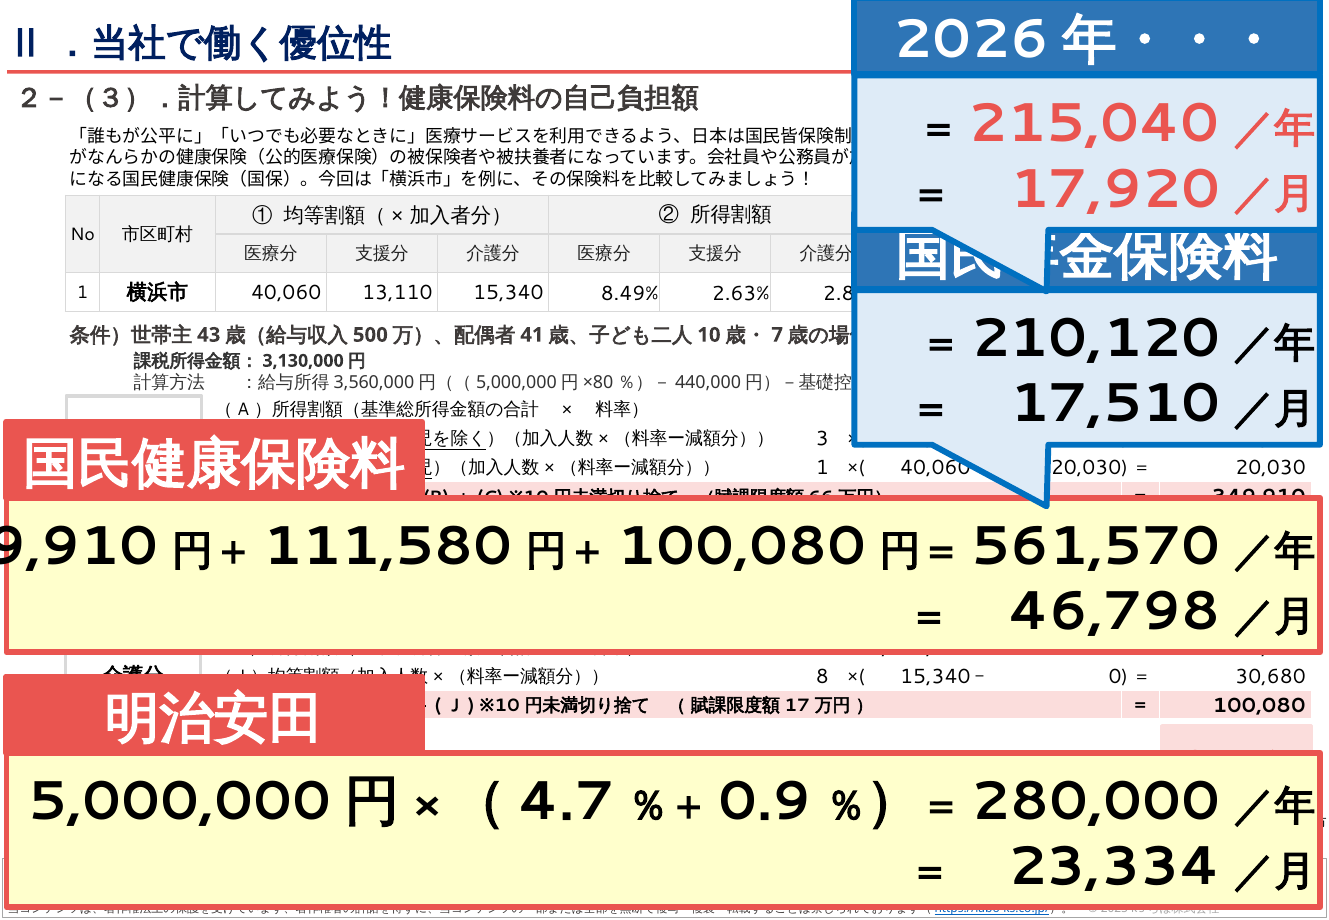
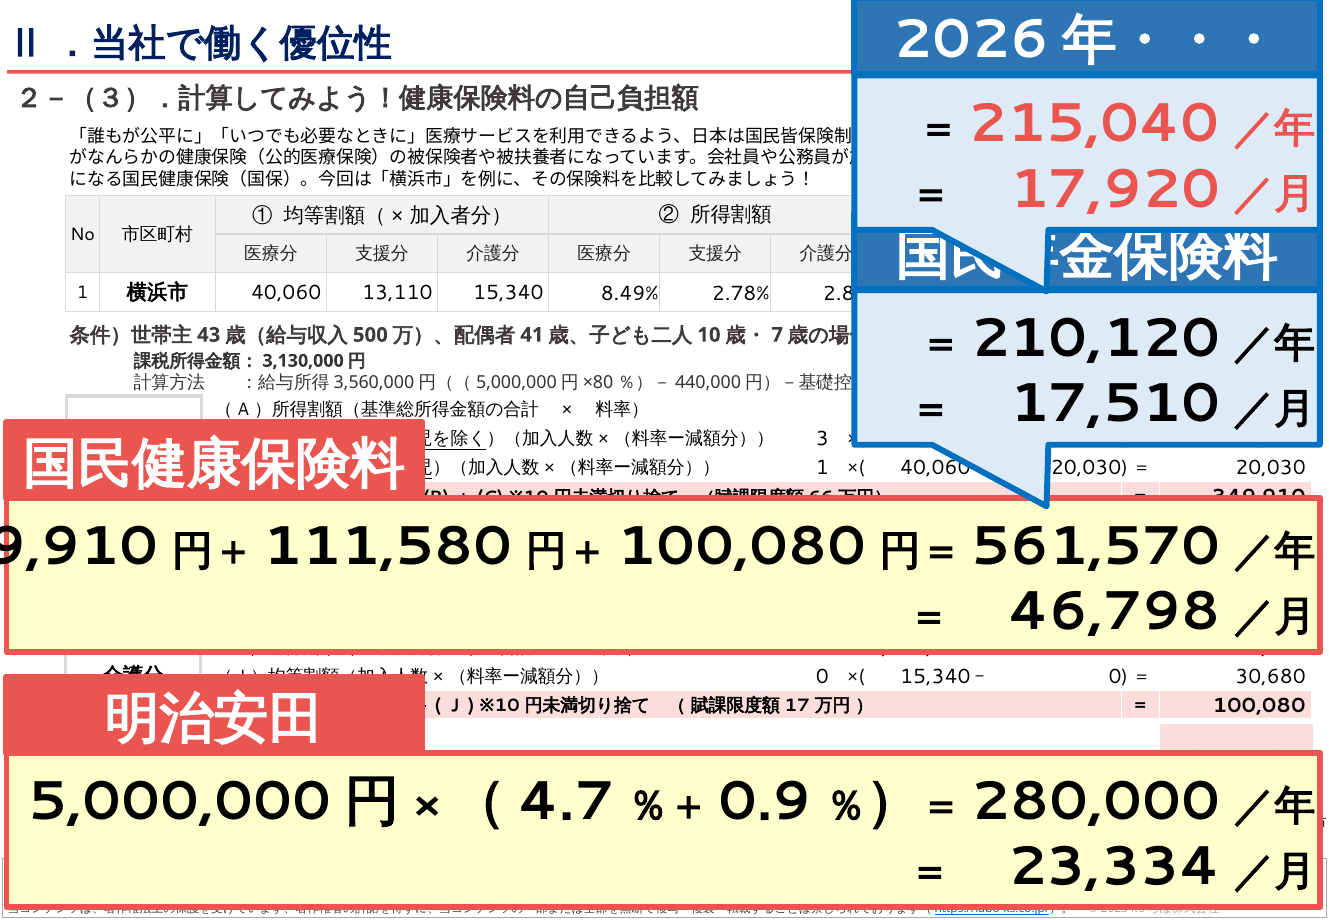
2.63%: 2.63% -> 2.78%
8 at (822, 676): 8 -> 0
